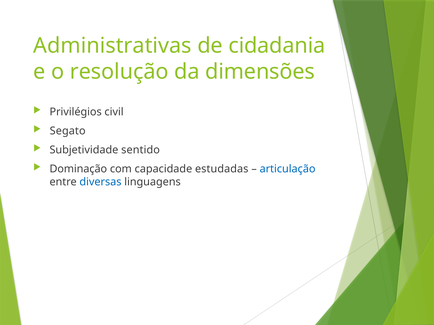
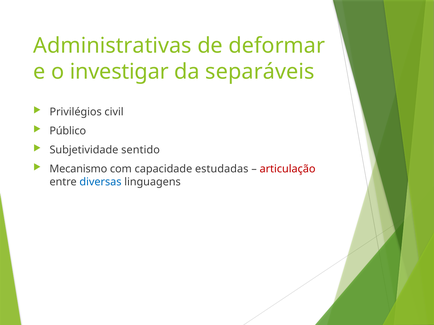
cidadania: cidadania -> deformar
resolução: resolução -> investigar
dimensões: dimensões -> separáveis
Segato: Segato -> Público
Dominação: Dominação -> Mecanismo
articulação colour: blue -> red
